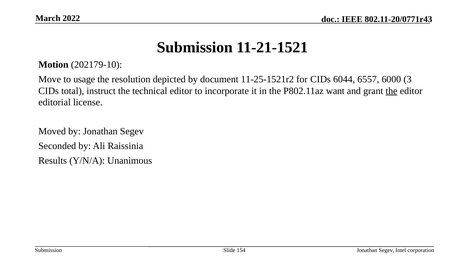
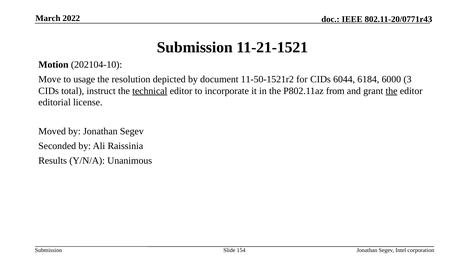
202179-10: 202179-10 -> 202104-10
11-25-1521r2: 11-25-1521r2 -> 11-50-1521r2
6557: 6557 -> 6184
technical underline: none -> present
want: want -> from
